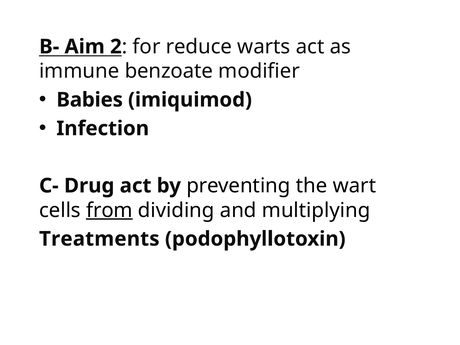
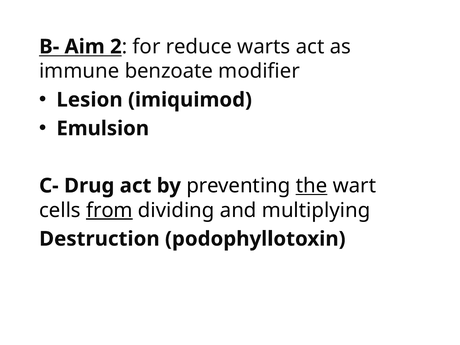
Babies: Babies -> Lesion
Infection: Infection -> Emulsion
the underline: none -> present
Treatments: Treatments -> Destruction
